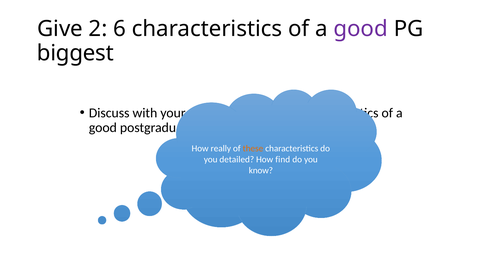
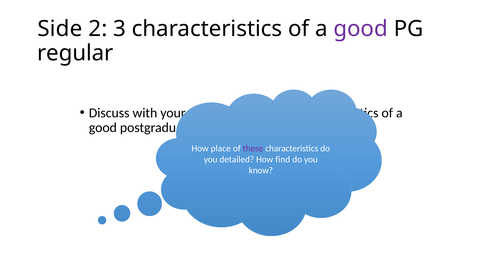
Give: Give -> Side
6: 6 -> 3
biggest: biggest -> regular
really: really -> place
these colour: orange -> purple
